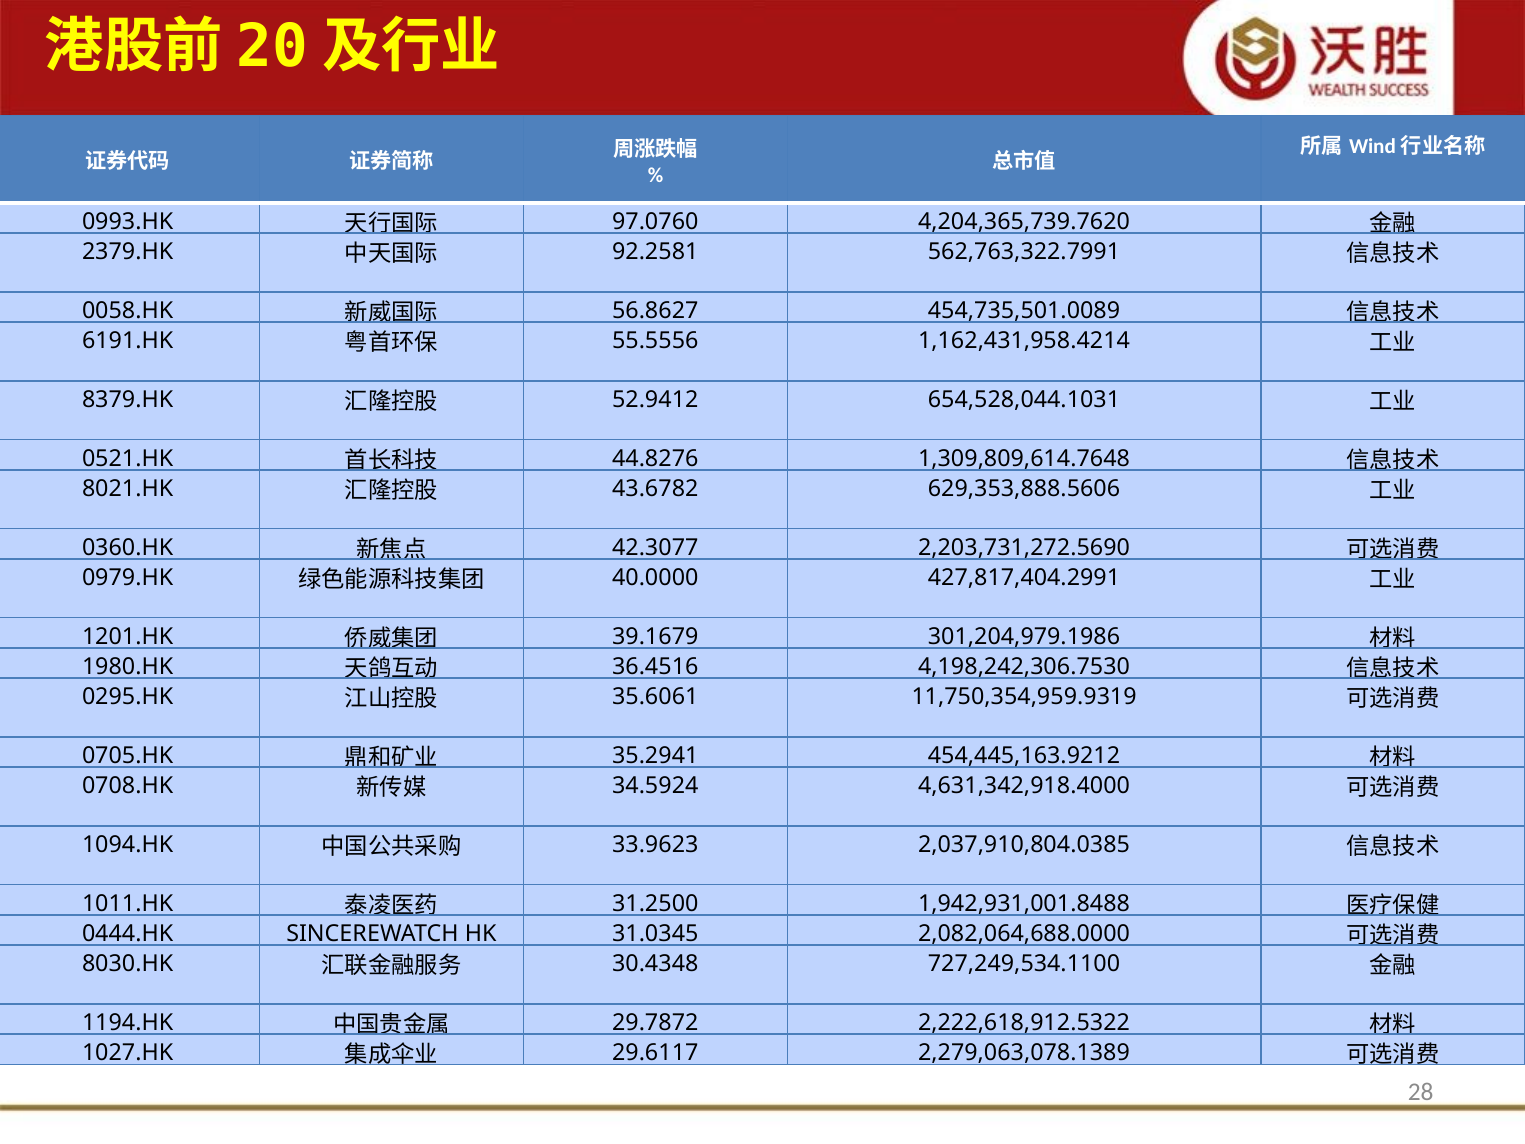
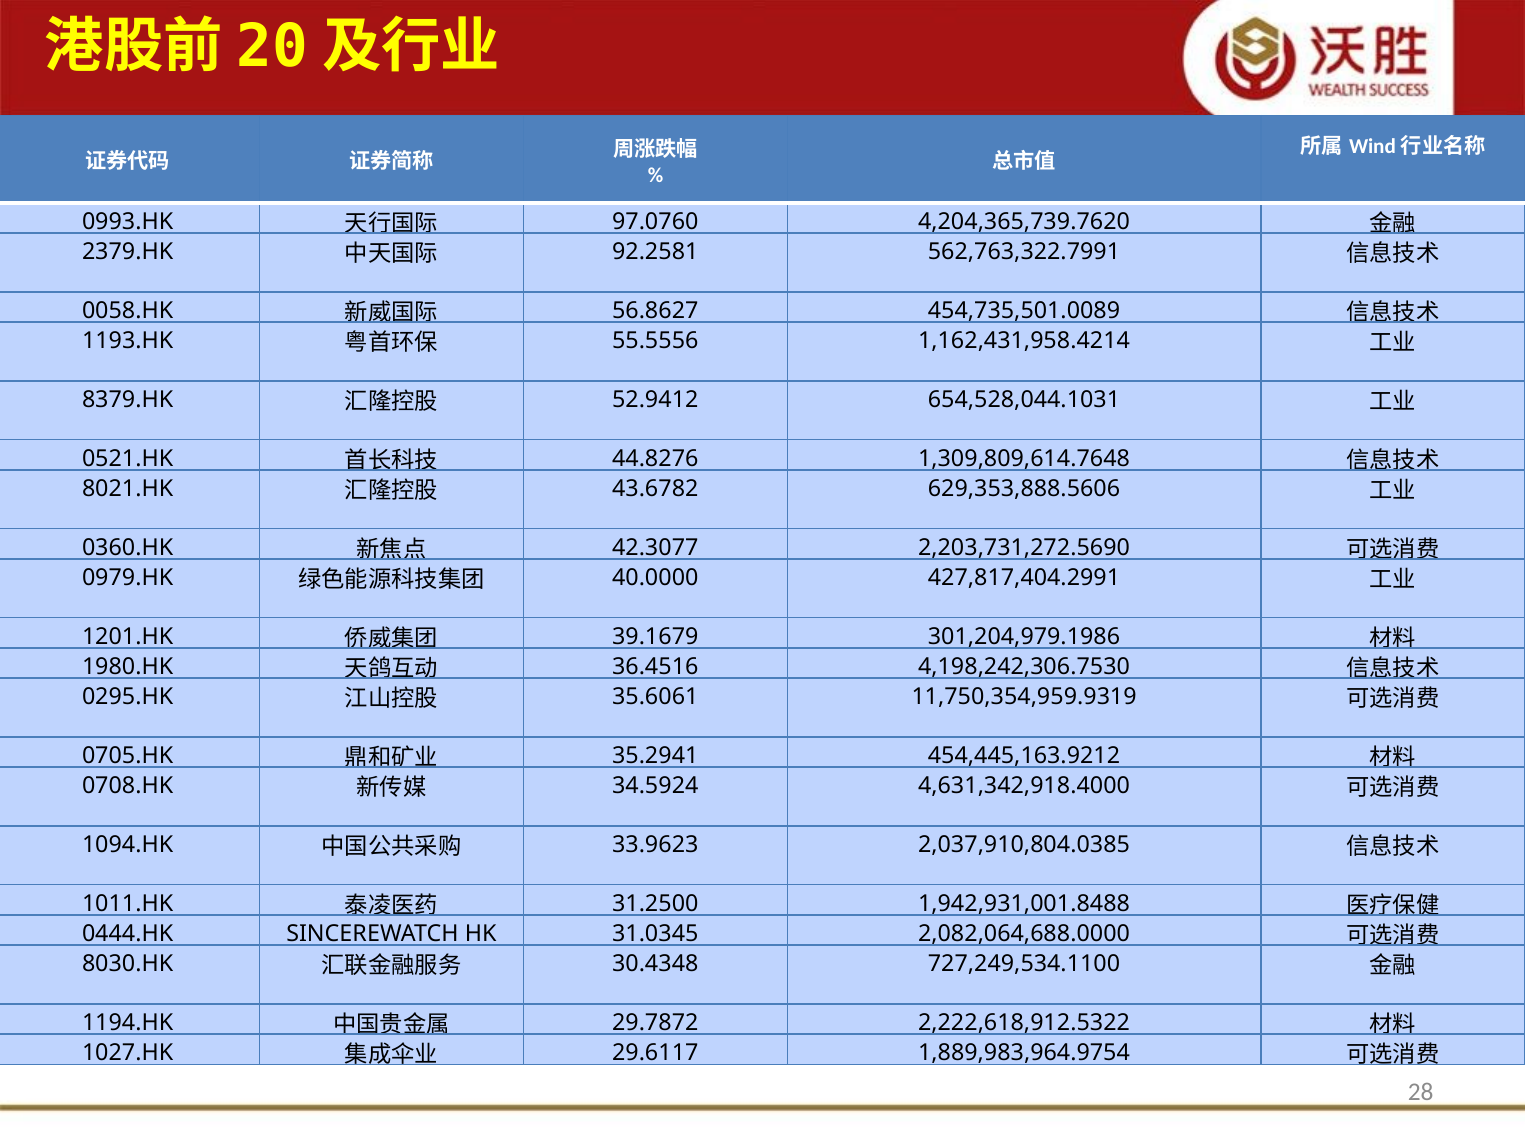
6191.HK: 6191.HK -> 1193.HK
2,279,063,078.1389: 2,279,063,078.1389 -> 1,889,983,964.9754
